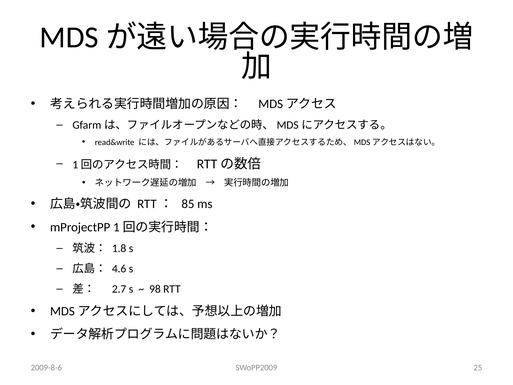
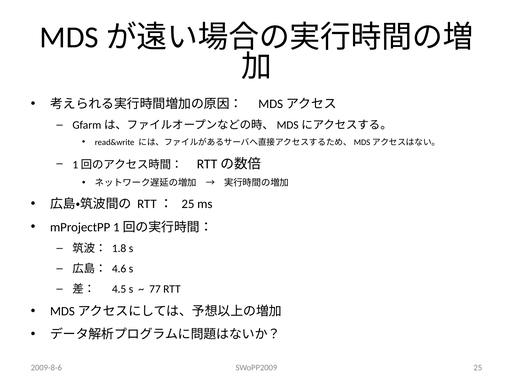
RTT： 85: 85 -> 25
2.7: 2.7 -> 4.5
98: 98 -> 77
